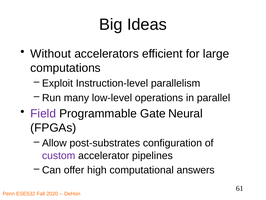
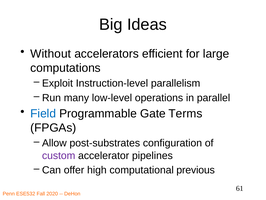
Field colour: purple -> blue
Neural: Neural -> Terms
answers: answers -> previous
